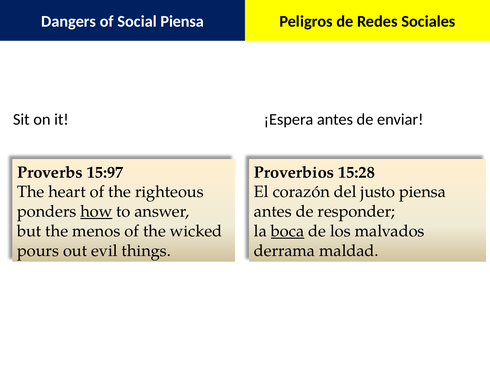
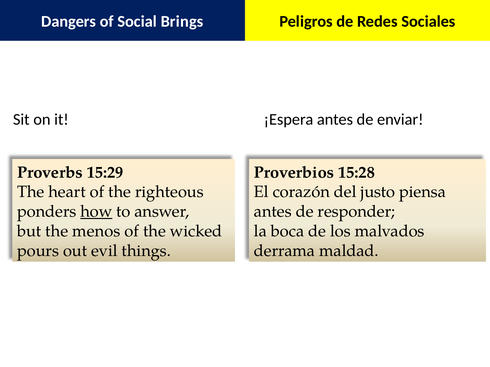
Social Piensa: Piensa -> Brings
15:97: 15:97 -> 15:29
boca underline: present -> none
